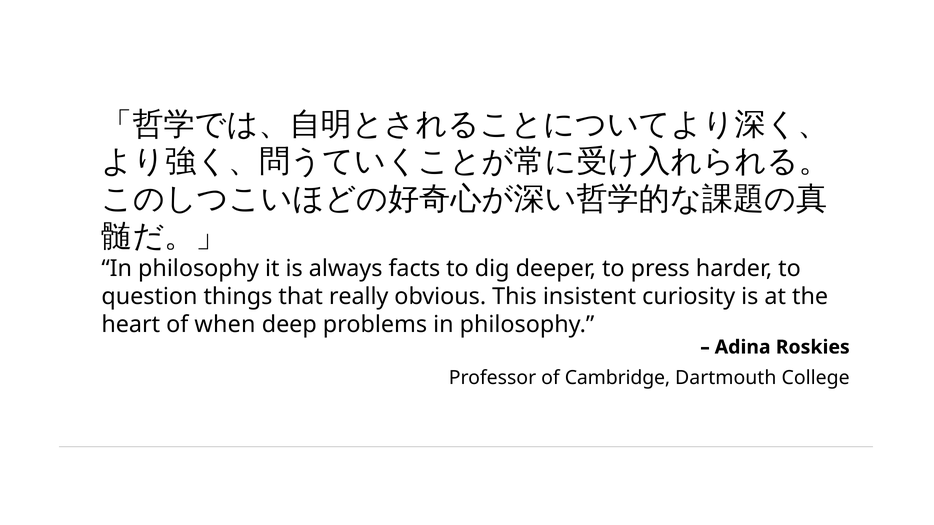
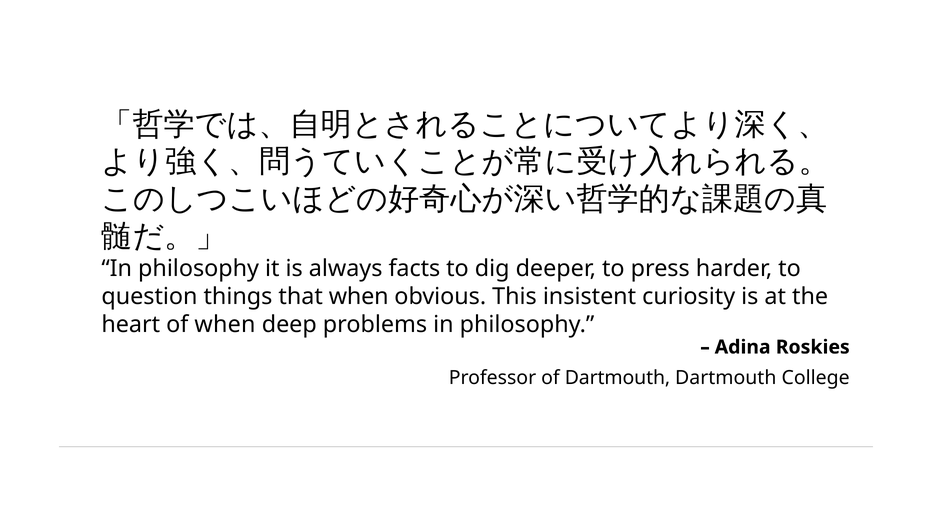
that really: really -> when
of Cambridge: Cambridge -> Dartmouth
